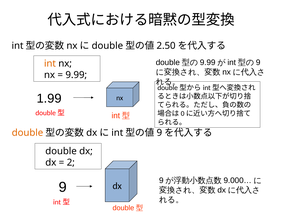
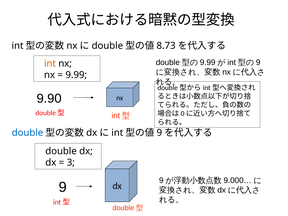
2.50: 2.50 -> 8.73
1.99: 1.99 -> 9.90
double at (27, 133) colour: orange -> blue
2: 2 -> 3
